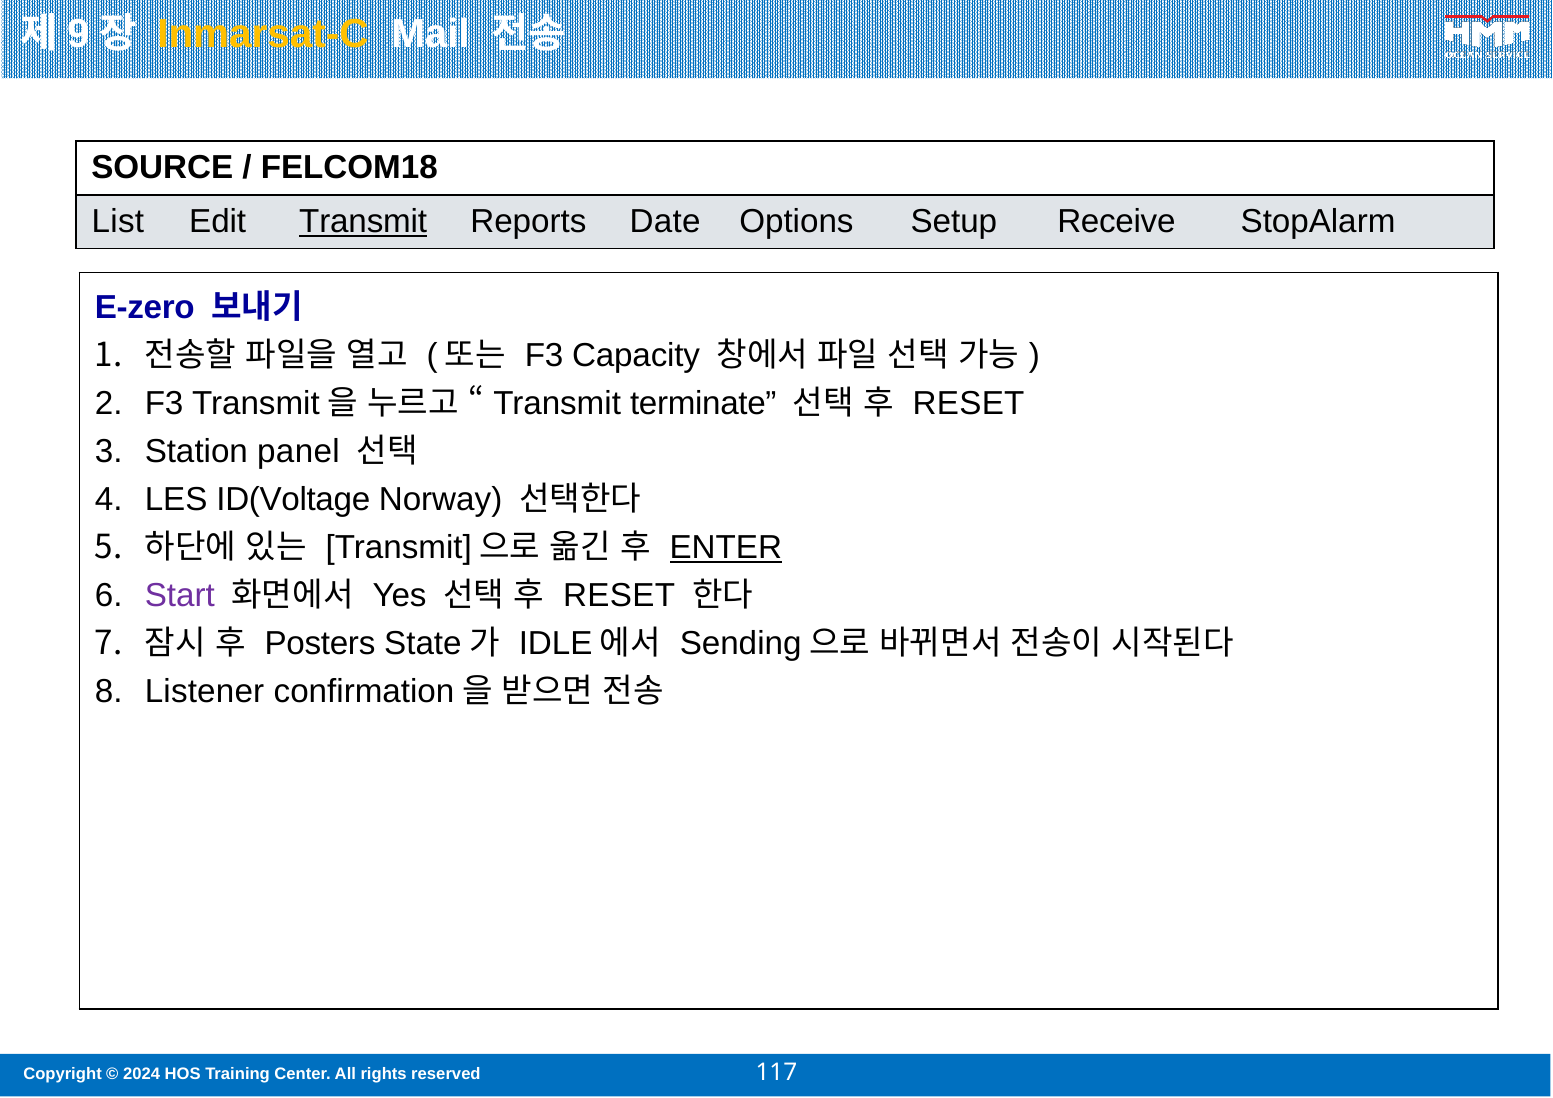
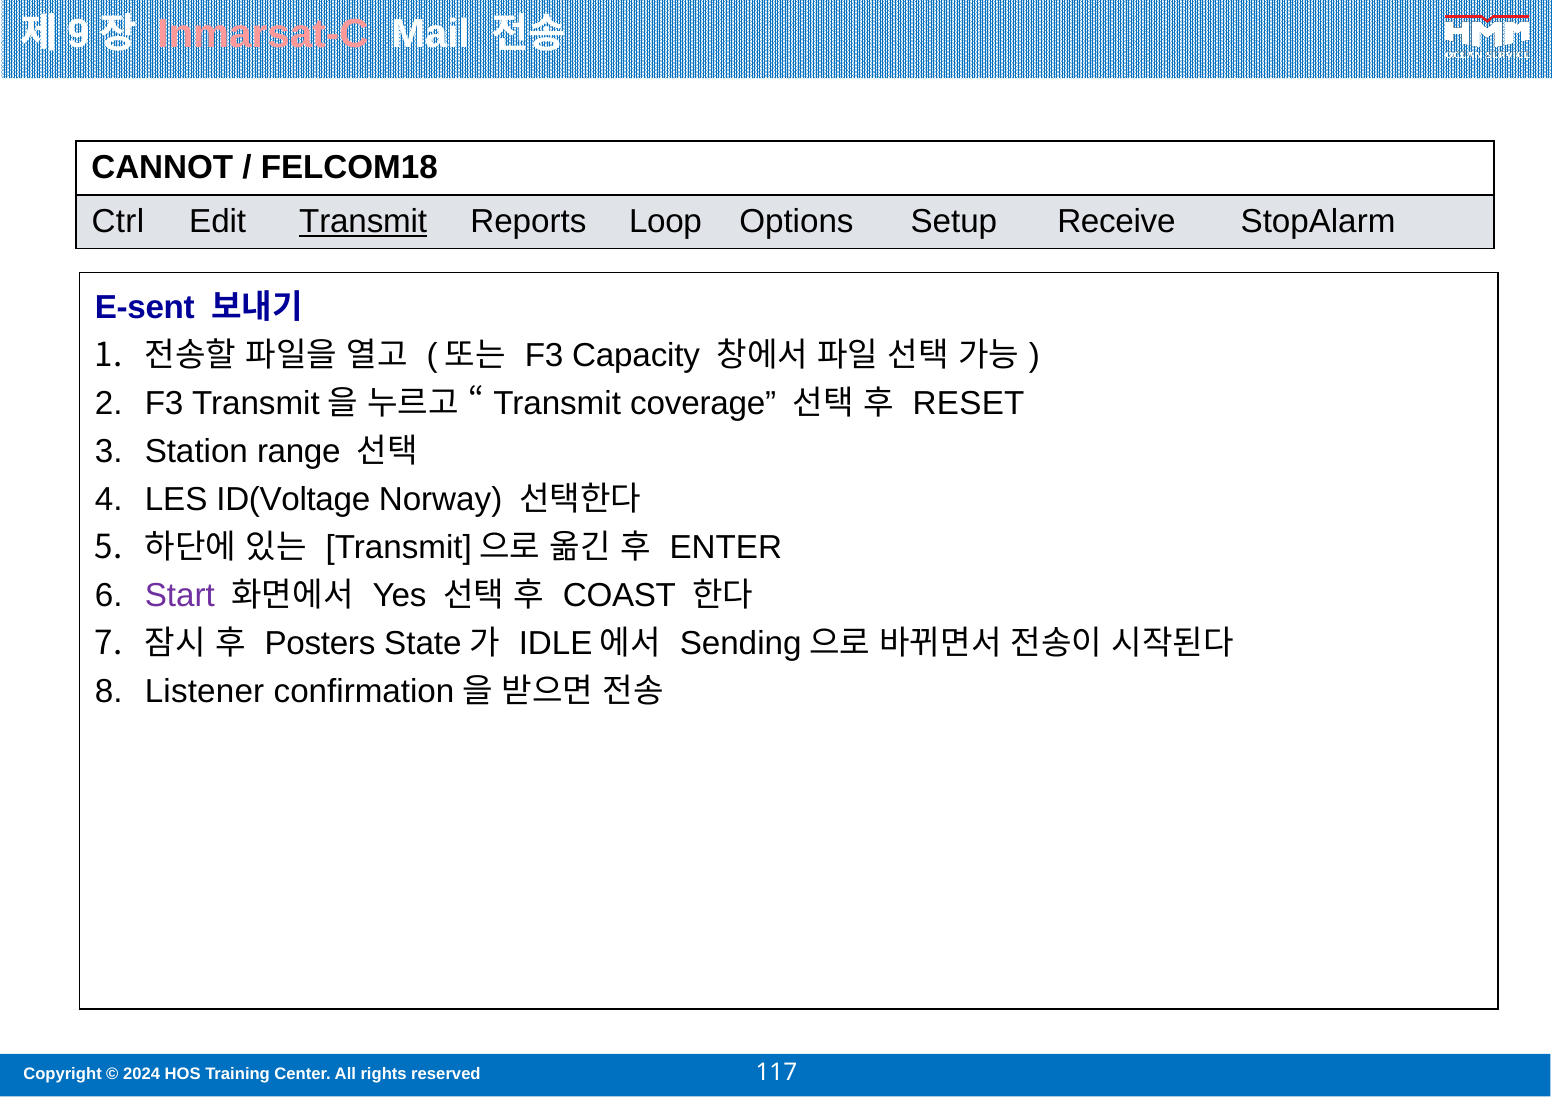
Inmarsat-C colour: yellow -> pink
SOURCE: SOURCE -> CANNOT
List: List -> Ctrl
Date: Date -> Loop
E-zero: E-zero -> E-sent
terminate: terminate -> coverage
panel: panel -> range
ENTER underline: present -> none
RESET at (619, 596): RESET -> COAST
